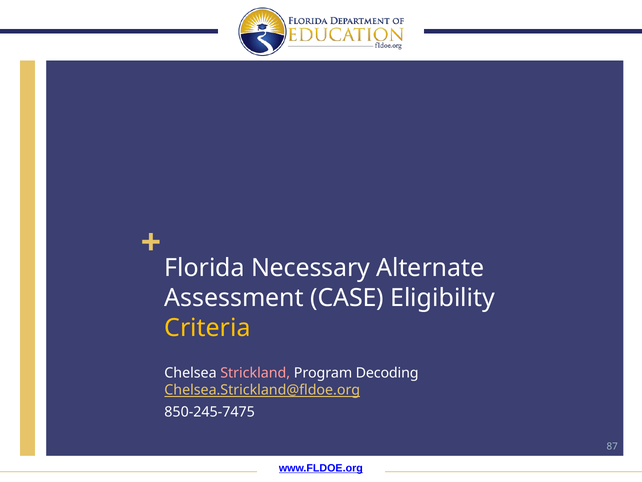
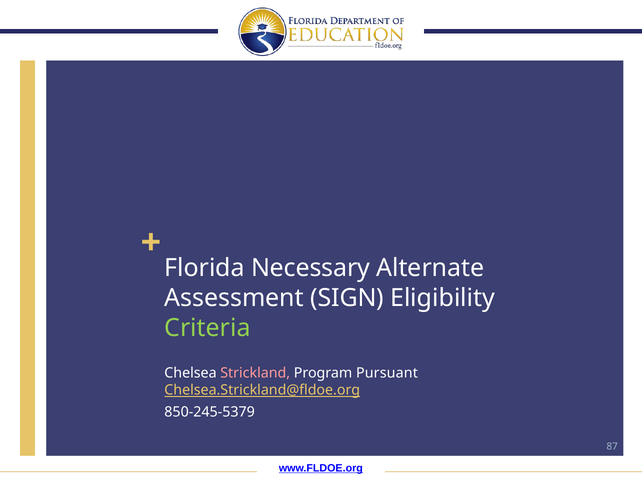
CASE: CASE -> SIGN
Criteria colour: yellow -> light green
Decoding: Decoding -> Pursuant
850-245-7475: 850-245-7475 -> 850-245-5379
